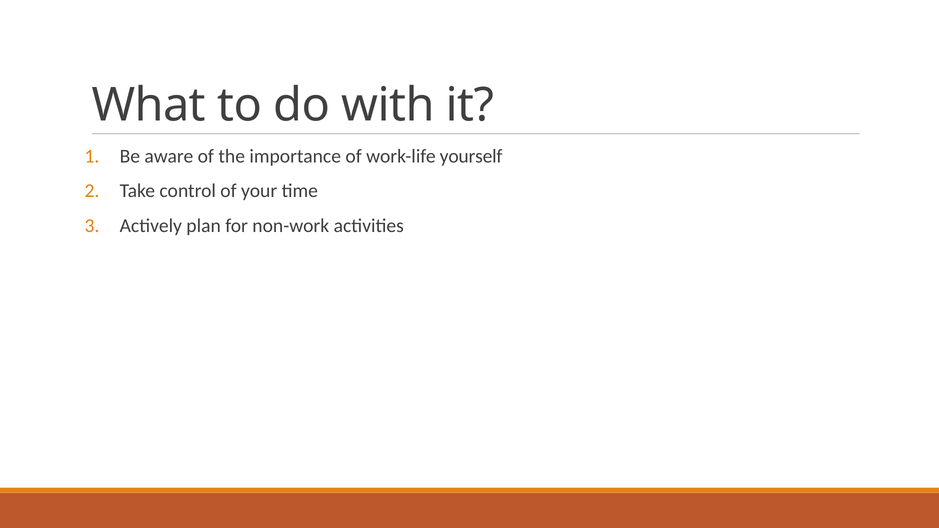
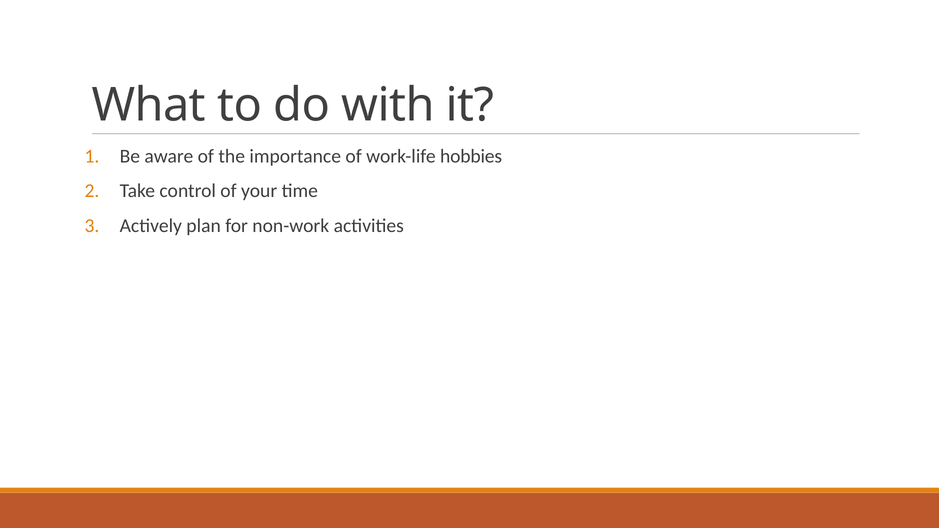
yourself: yourself -> hobbies
